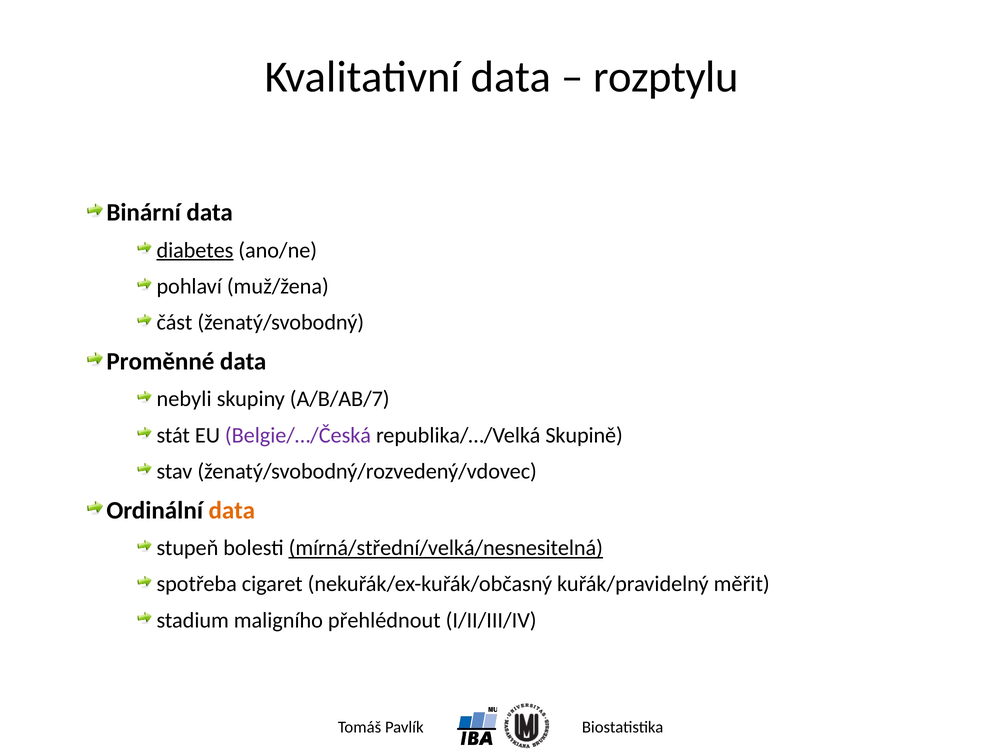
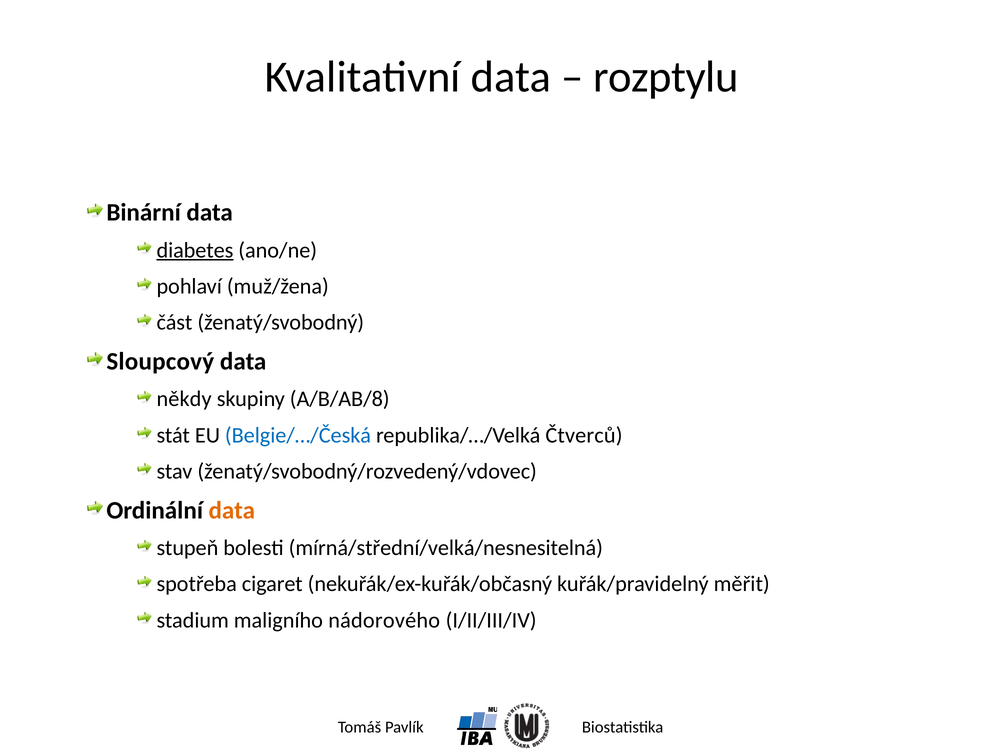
Proměnné: Proměnné -> Sloupcový
nebyli: nebyli -> někdy
A/B/AB/7: A/B/AB/7 -> A/B/AB/8
Belgie/…/Česká colour: purple -> blue
Skupině: Skupině -> Čtverců
mírná/střední/velká/nesnesitelná underline: present -> none
přehlédnout: přehlédnout -> nádorového
